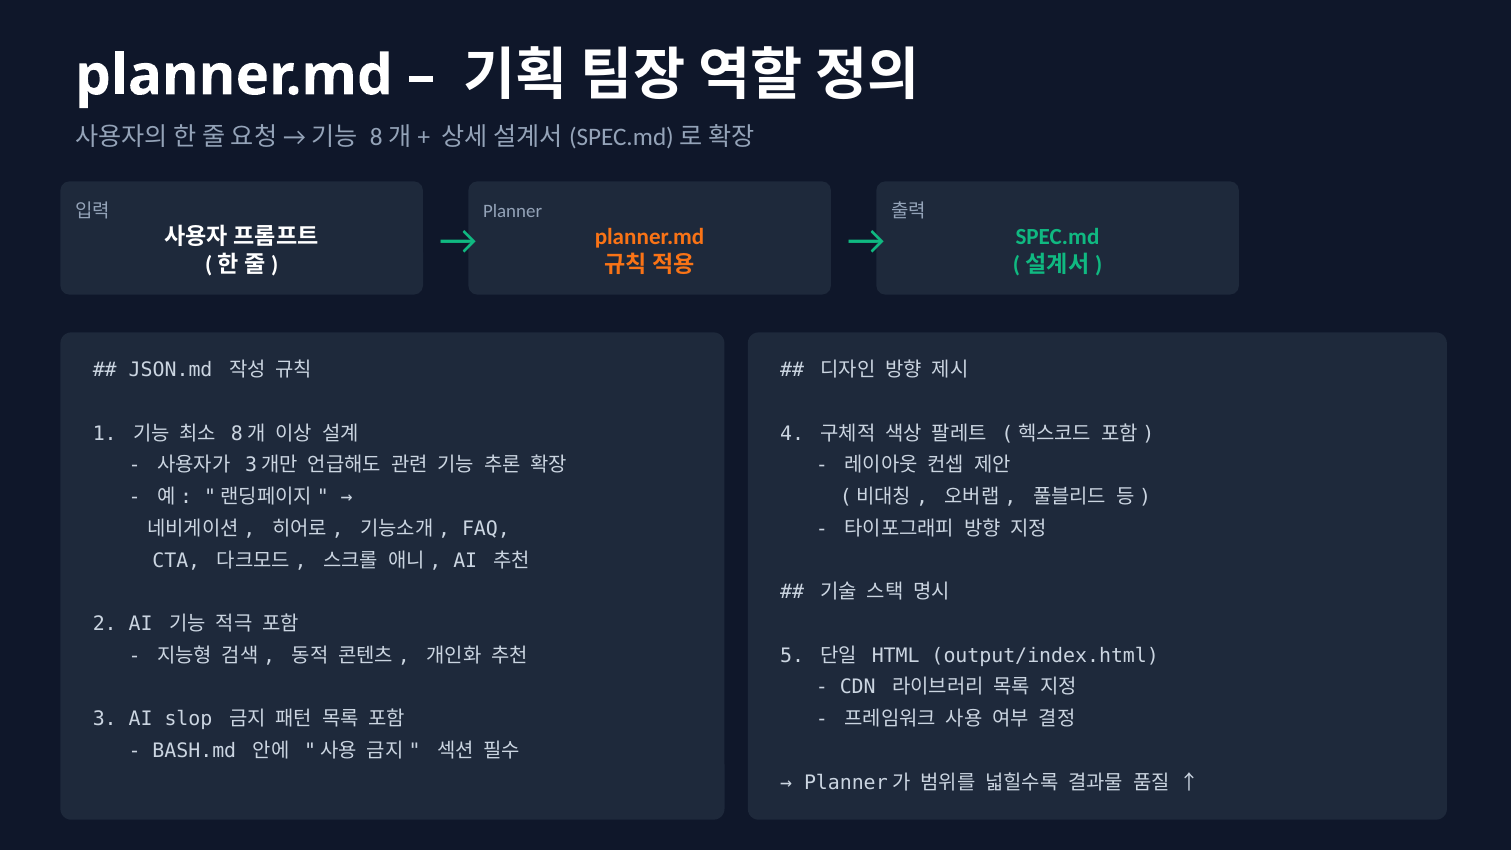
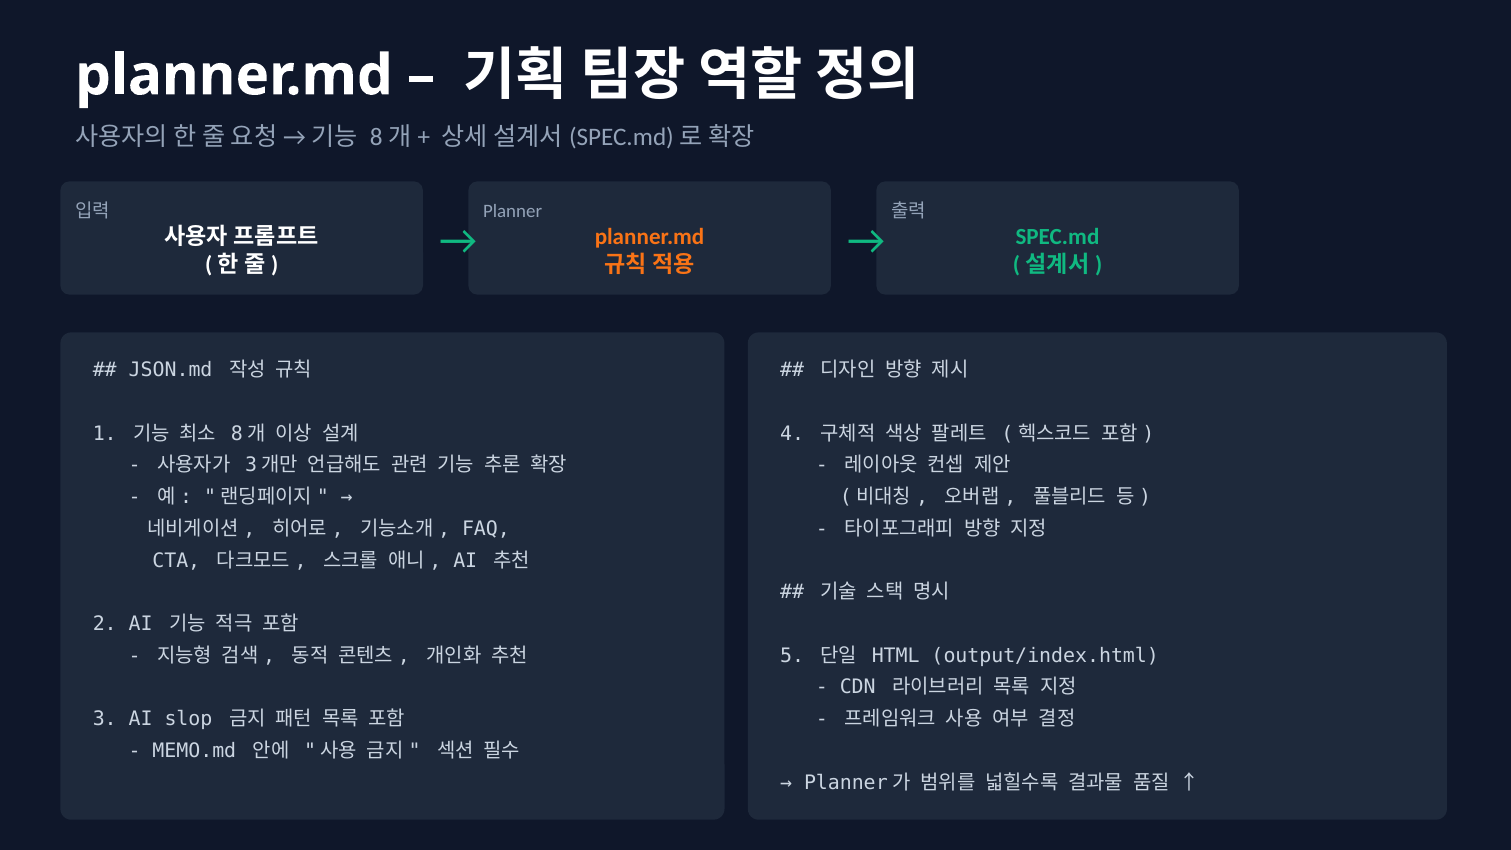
BASH.md: BASH.md -> MEMO.md
